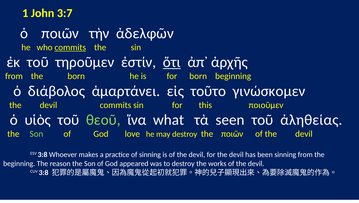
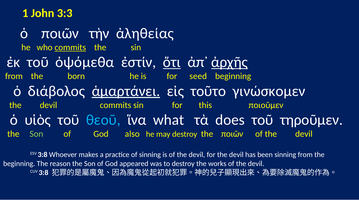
3:7: 3:7 -> 3:3
ἀδελφῶν: ἀδελφῶν -> ἀληθείας
τηροῦμεν: τηροῦμεν -> ὀψόμεθα
ἀρχῆς underline: none -> present
for born: born -> seed
ἁμαρτάνει underline: none -> present
θεοῦ colour: light green -> light blue
seen: seen -> does
ἀληθείας: ἀληθείας -> τηροῦμεν
love: love -> also
